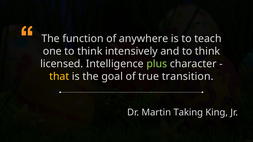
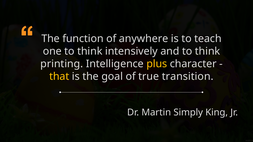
licensed: licensed -> printing
plus colour: light green -> yellow
Taking: Taking -> Simply
